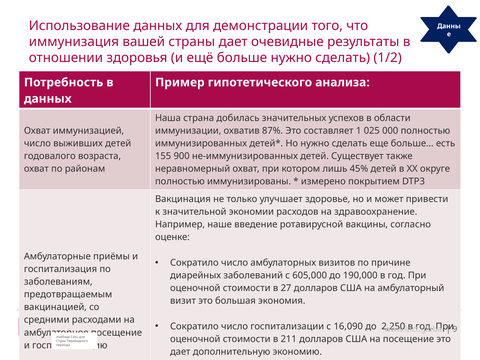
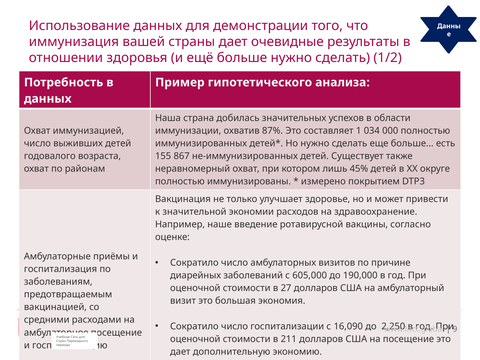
025: 025 -> 034
900: 900 -> 867
